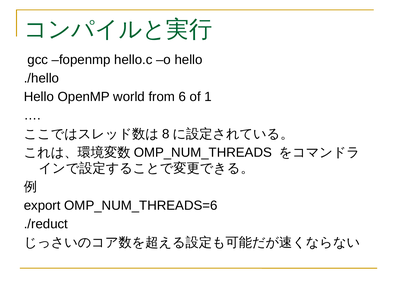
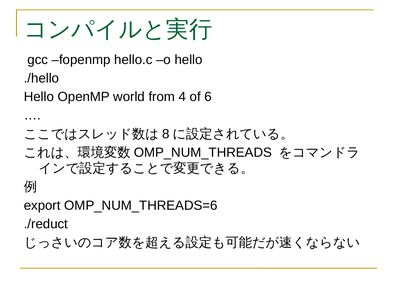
6: 6 -> 4
1: 1 -> 6
